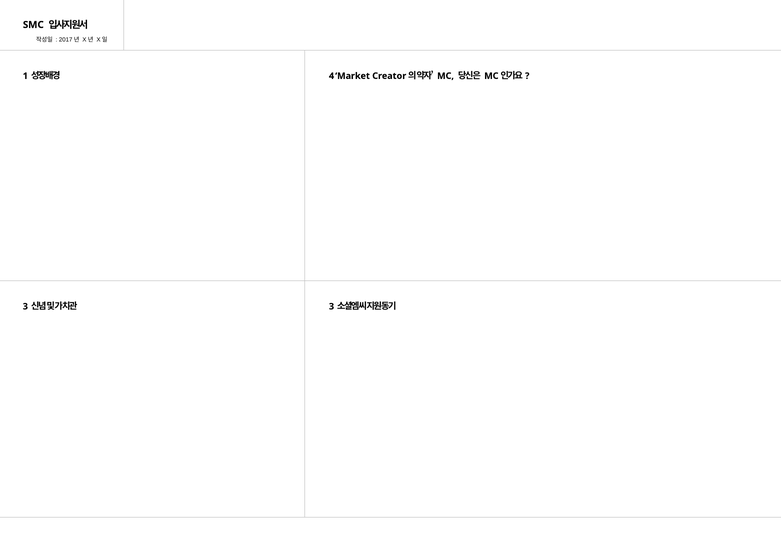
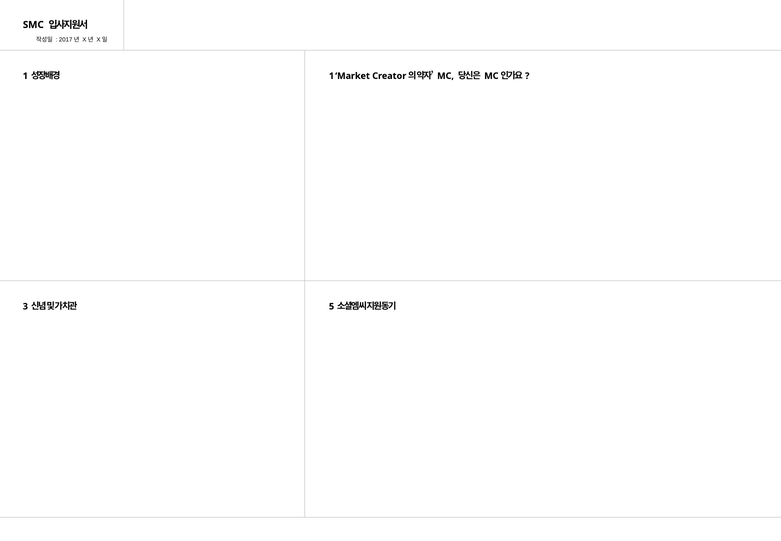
4 at (332, 76): 4 -> 1
3 at (332, 306): 3 -> 5
